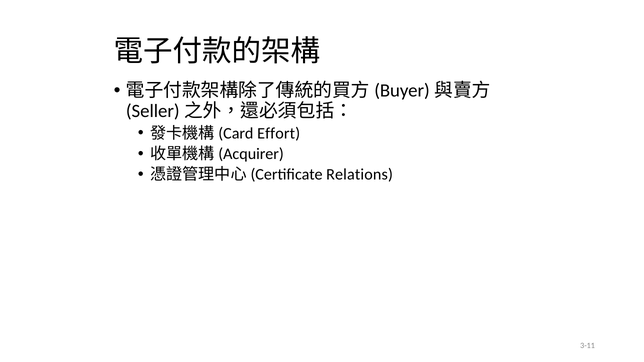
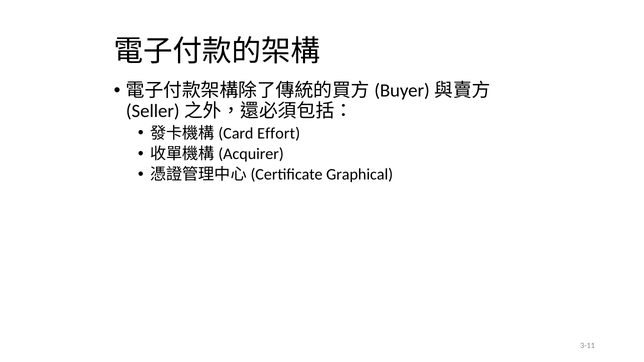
Relations: Relations -> Graphical
